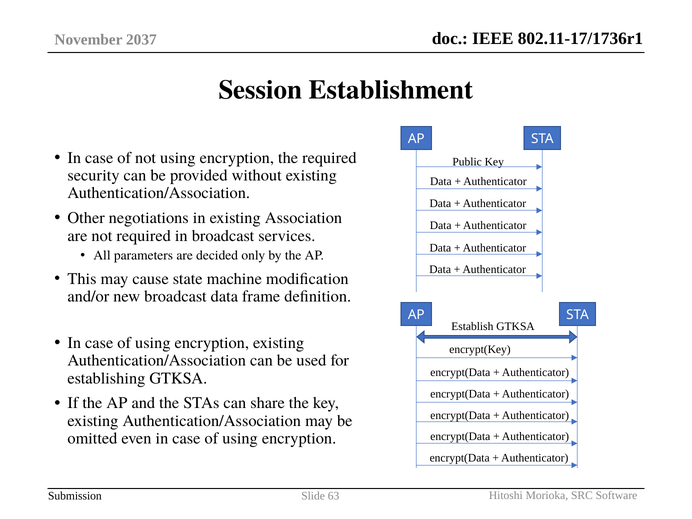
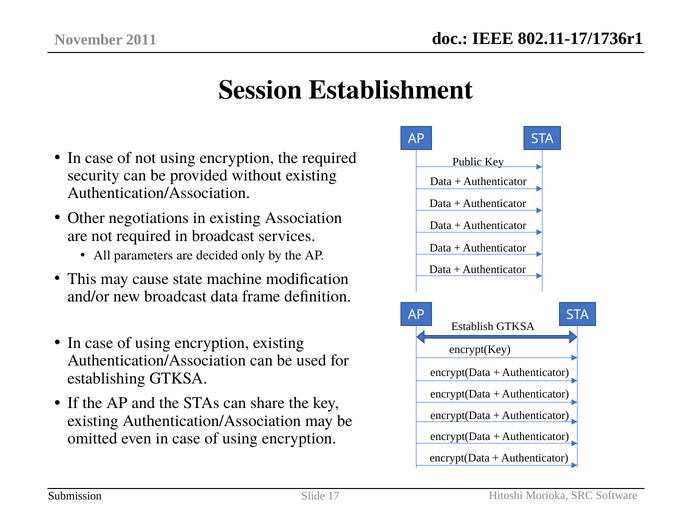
2037: 2037 -> 2011
63: 63 -> 17
